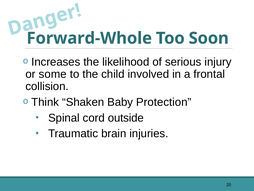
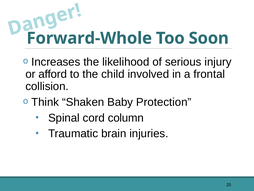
some: some -> afford
outside: outside -> column
